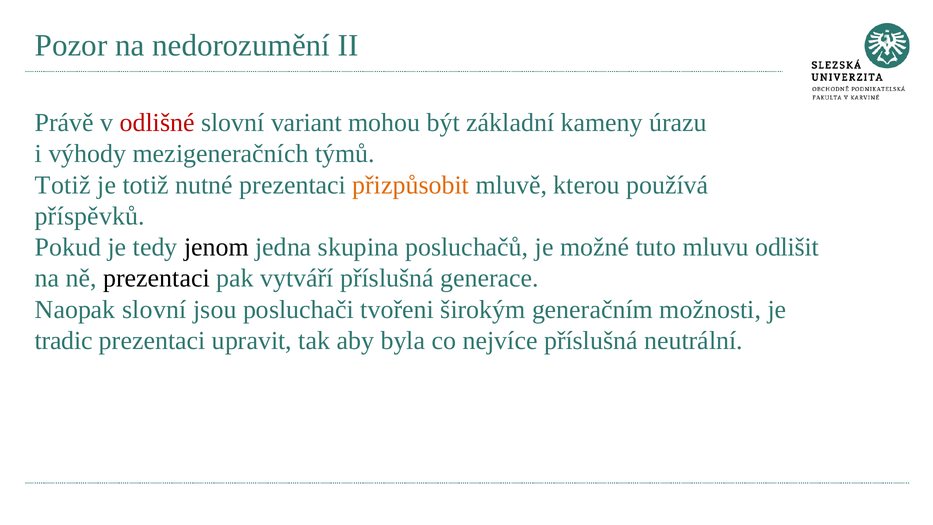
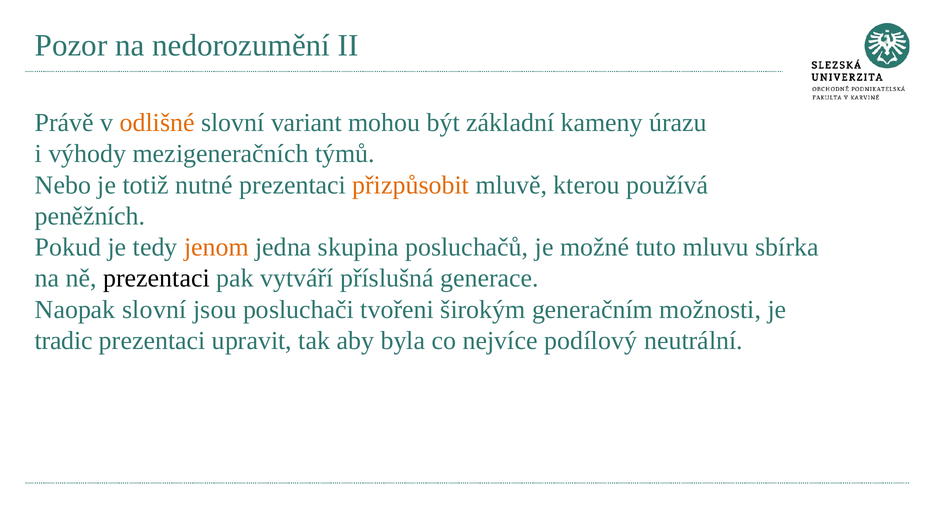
odlišné colour: red -> orange
Totiž at (63, 185): Totiž -> Nebo
příspěvků: příspěvků -> peněžních
jenom colour: black -> orange
odlišit: odlišit -> sbírka
nejvíce příslušná: příslušná -> podílový
